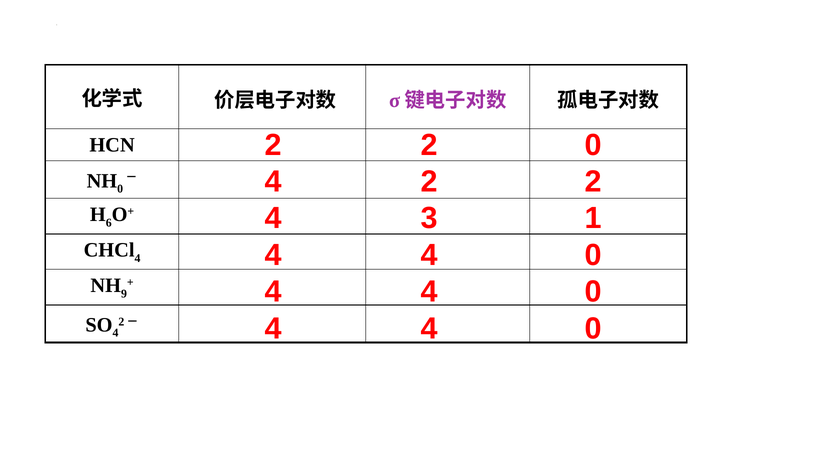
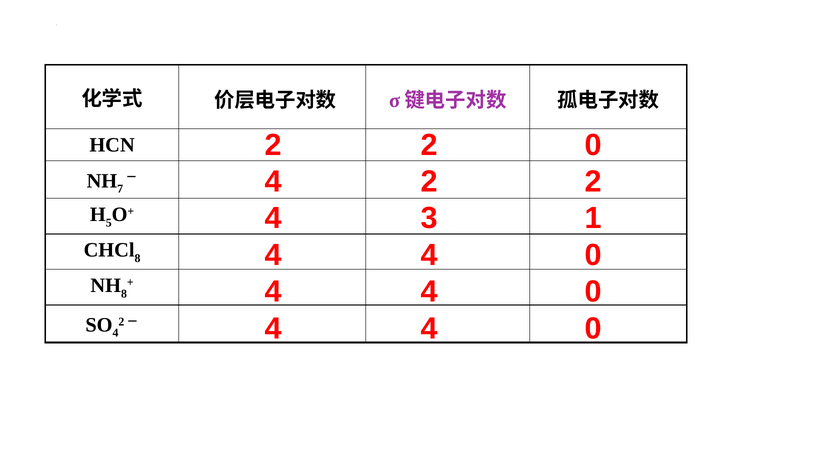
0 at (120, 189): 0 -> 7
6: 6 -> 5
4 at (138, 258): 4 -> 8
9 at (124, 293): 9 -> 8
